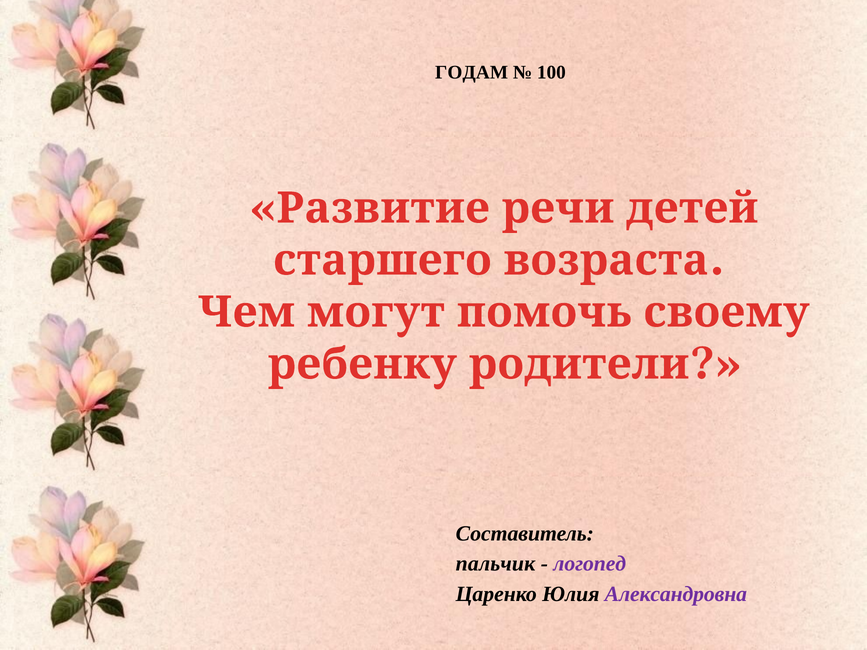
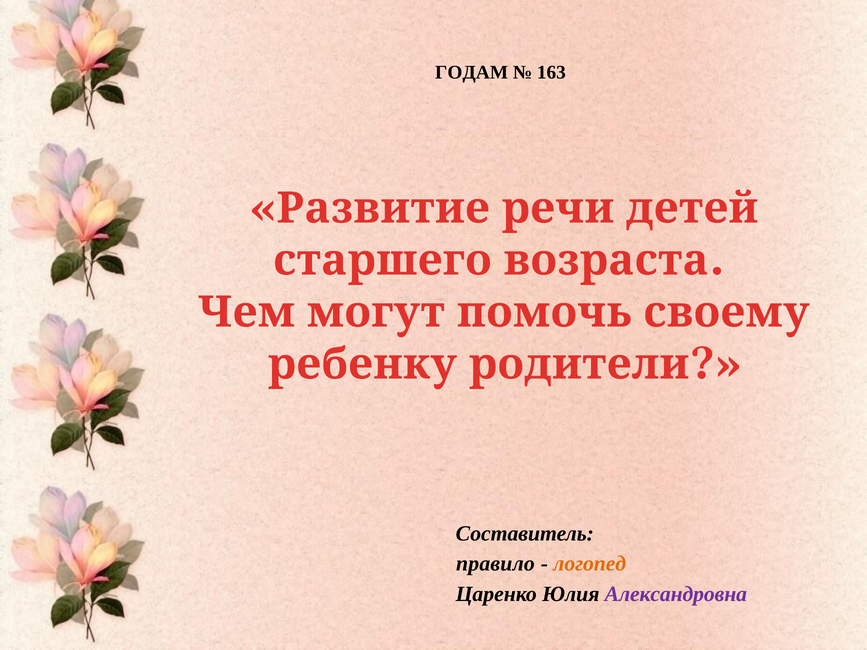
100: 100 -> 163
пальчик: пальчик -> правило
логопед colour: purple -> orange
